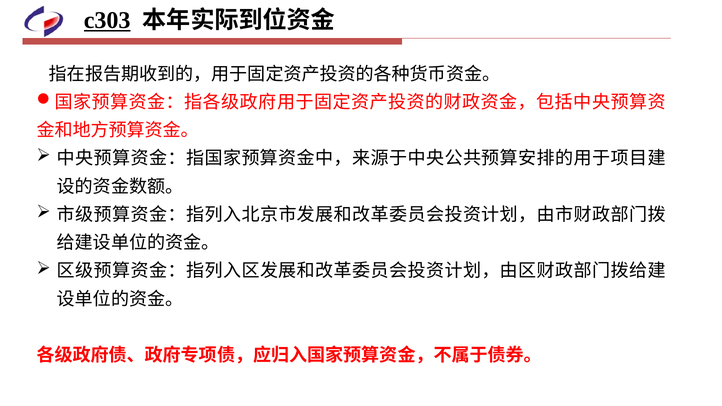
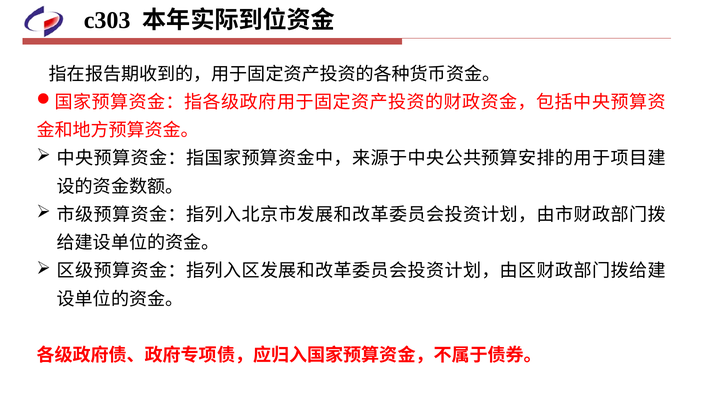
c303 underline: present -> none
